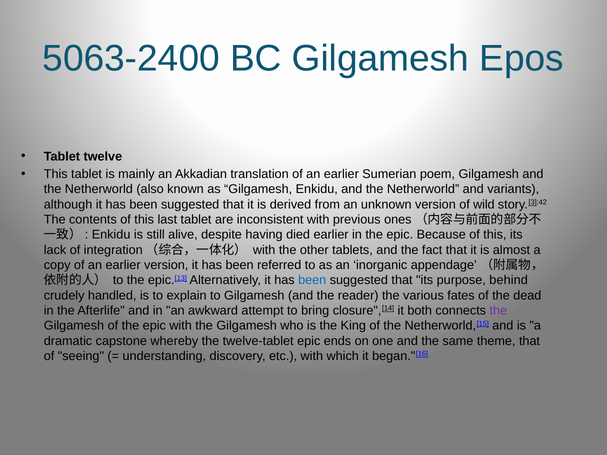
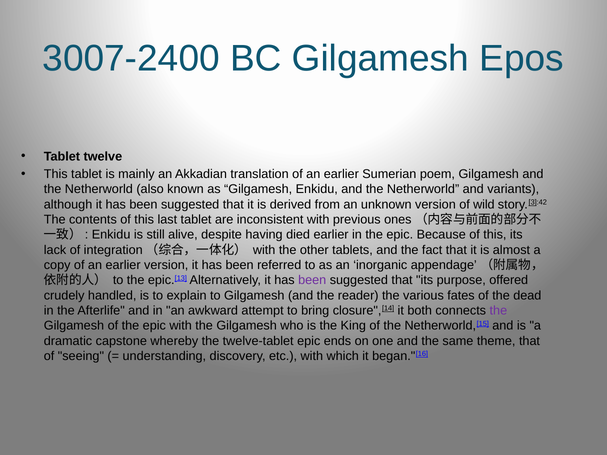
5063-2400: 5063-2400 -> 3007-2400
been at (312, 280) colour: blue -> purple
behind: behind -> offered
